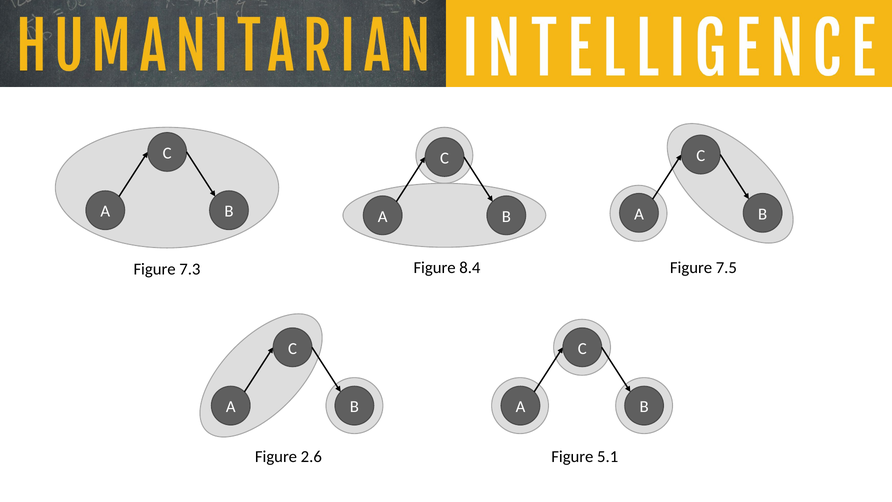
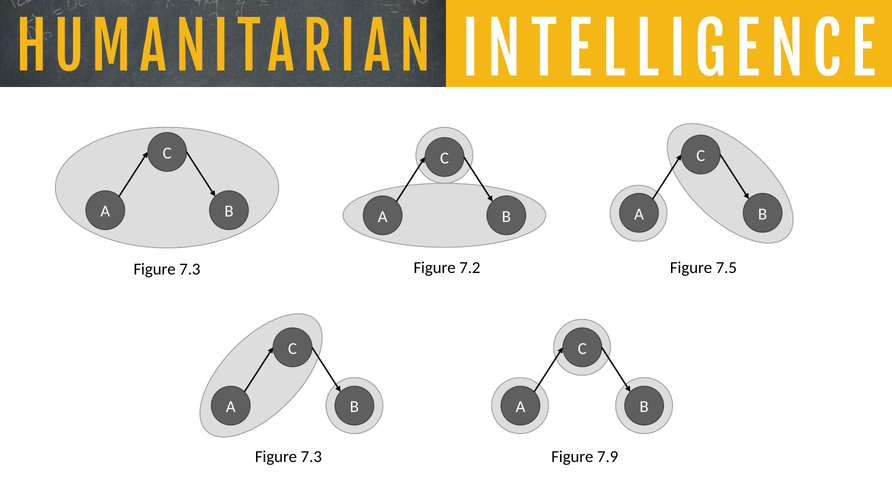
8.4: 8.4 -> 7.2
2.6 at (311, 456): 2.6 -> 7.3
5.1: 5.1 -> 7.9
